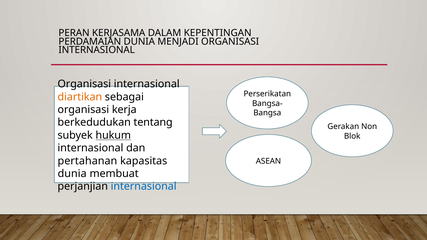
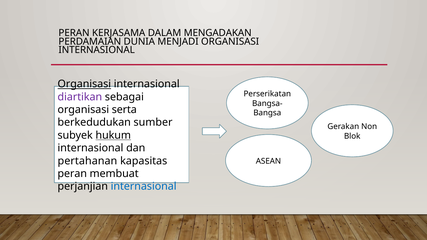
KEPENTINGAN: KEPENTINGAN -> MENGADAKAN
Organisasi at (84, 84) underline: none -> present
diartikan colour: orange -> purple
kerja: kerja -> serta
tentang: tentang -> sumber
dunia at (72, 174): dunia -> peran
